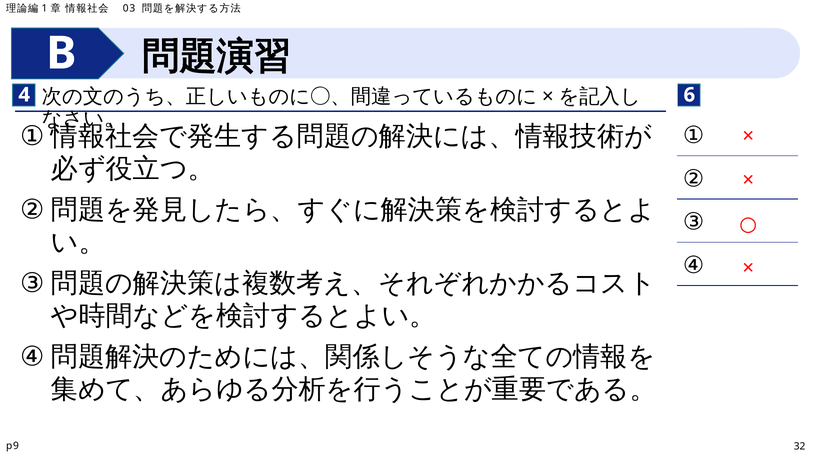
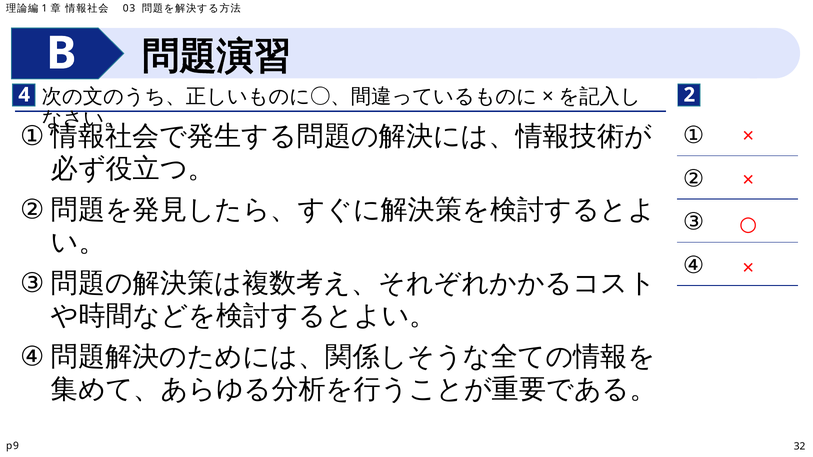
6: 6 -> 2
